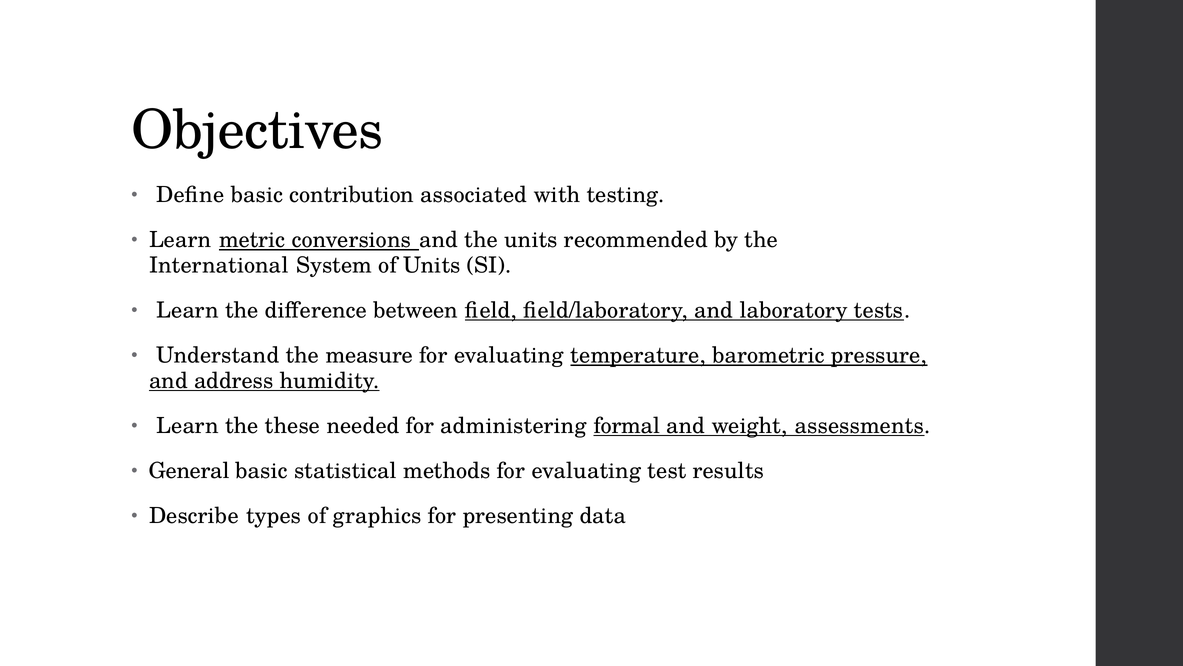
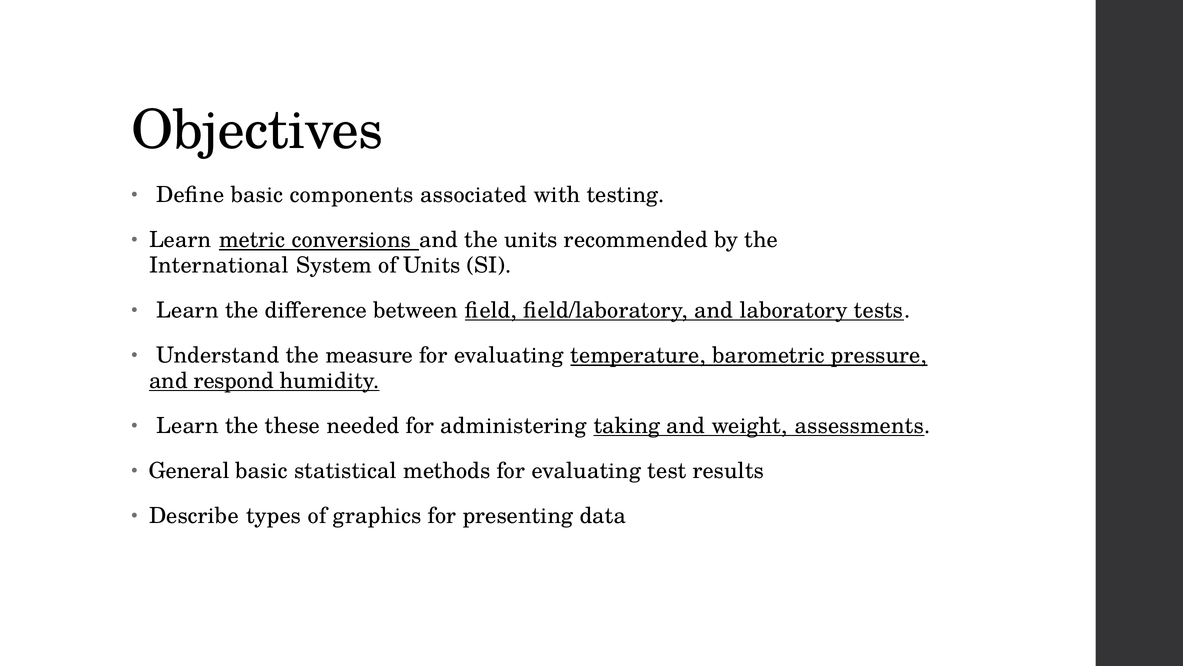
contribution: contribution -> components
address: address -> respond
formal: formal -> taking
